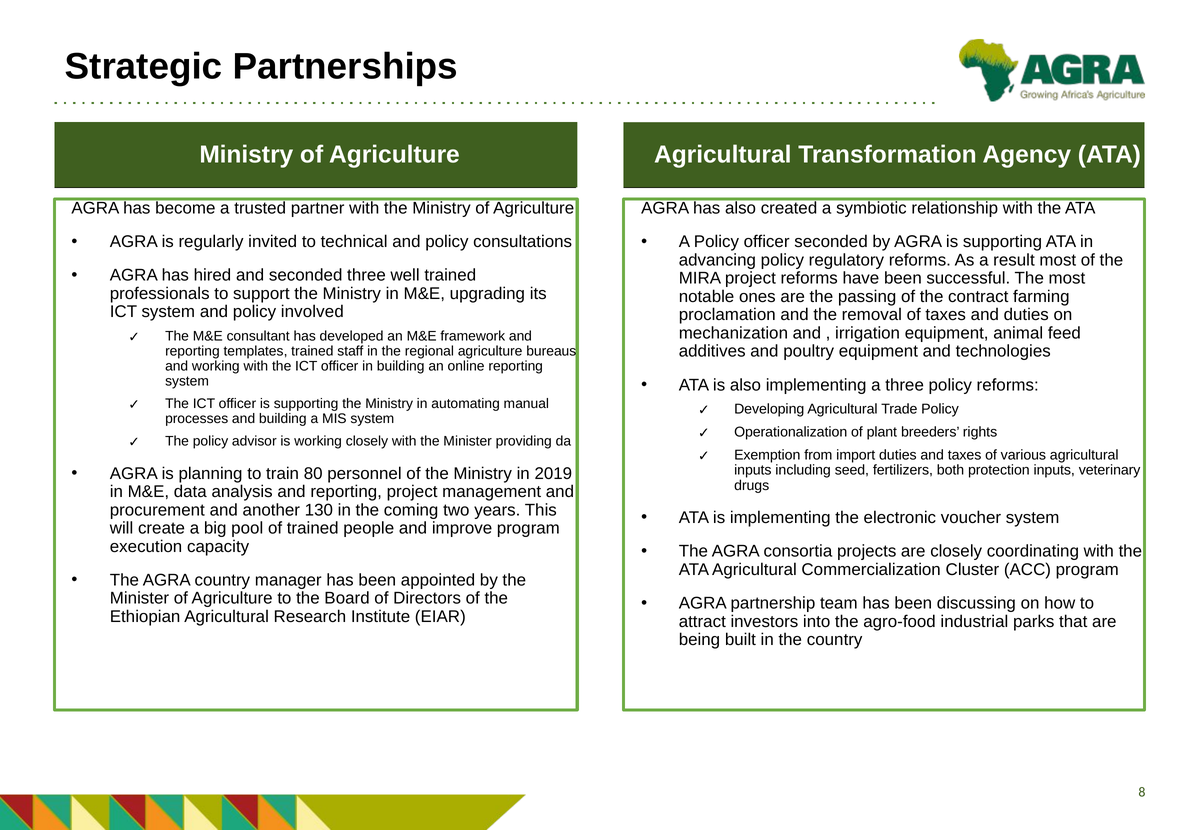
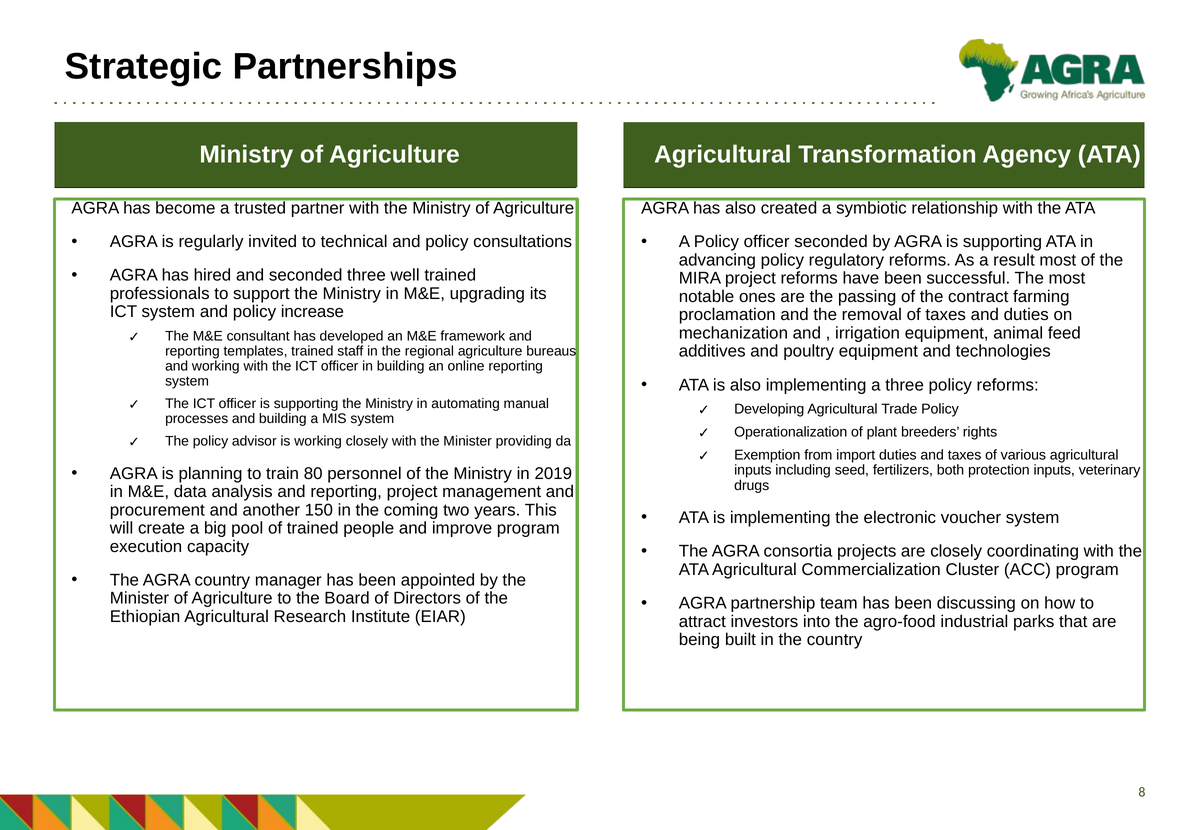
involved: involved -> increase
130: 130 -> 150
